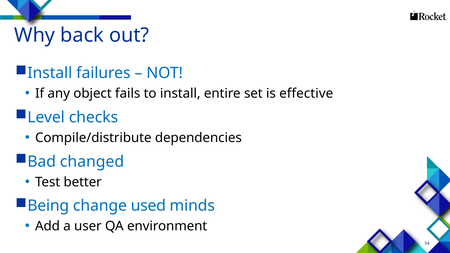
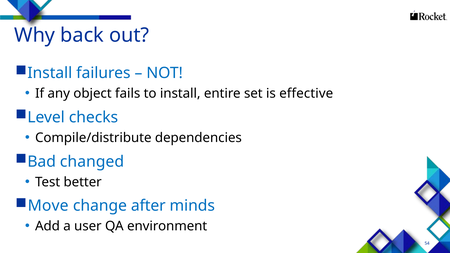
Being: Being -> Move
used: used -> after
